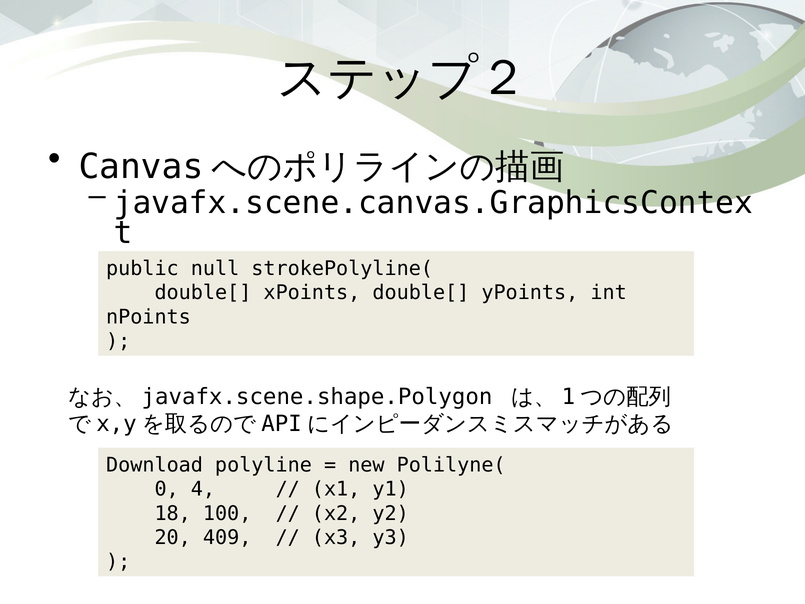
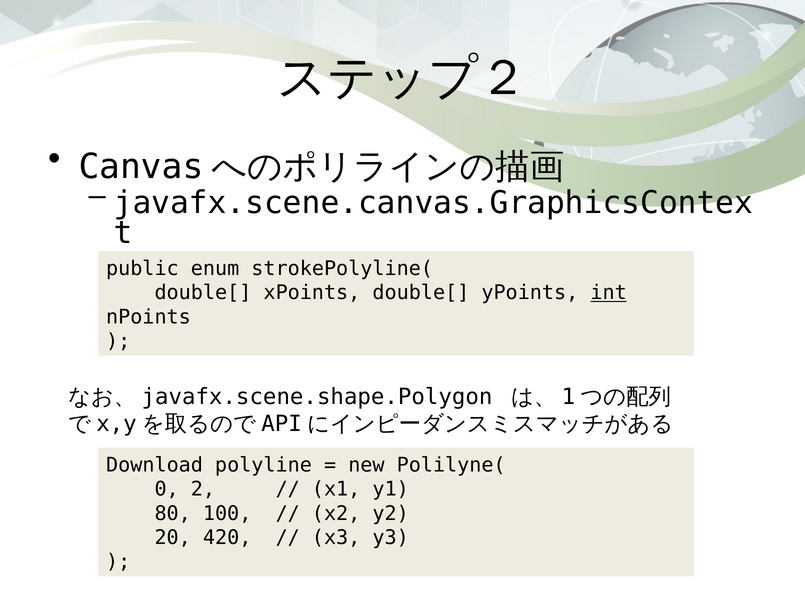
null: null -> enum
int underline: none -> present
4: 4 -> 2
18: 18 -> 80
409: 409 -> 420
